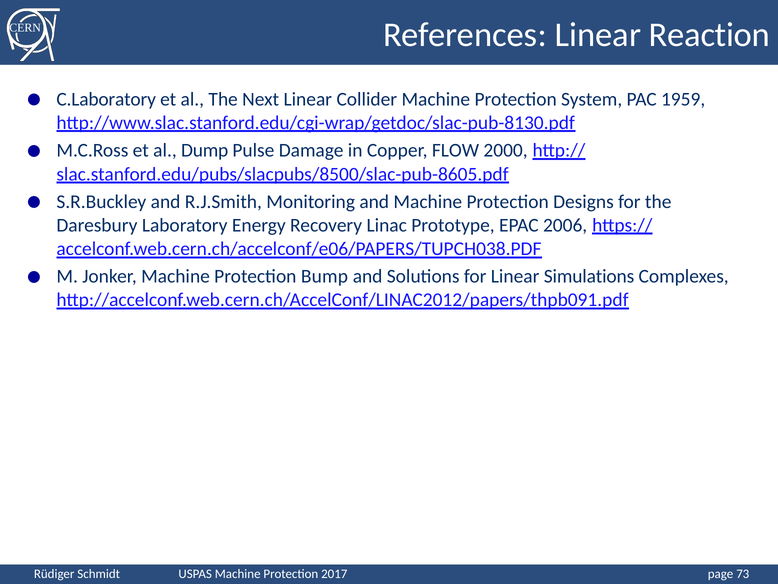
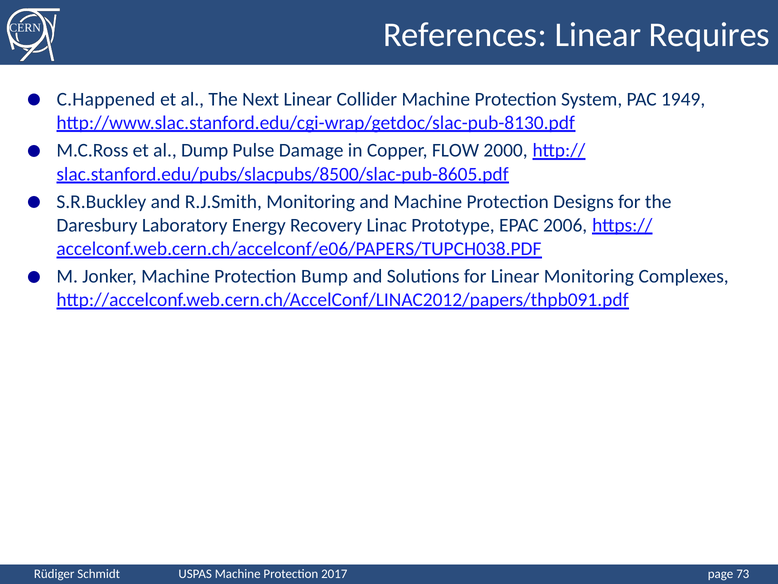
Reaction: Reaction -> Requires
C.Laboratory: C.Laboratory -> C.Happened
1959: 1959 -> 1949
Linear Simulations: Simulations -> Monitoring
